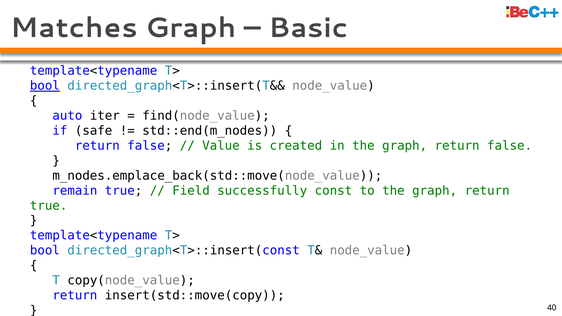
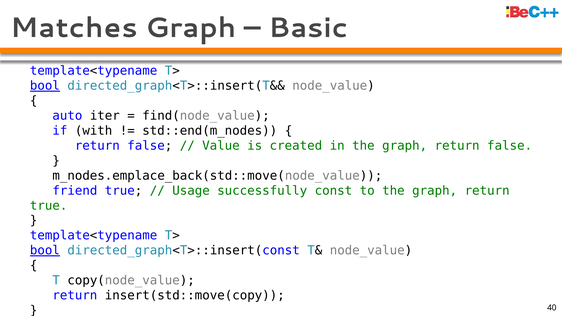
safe: safe -> with
remain: remain -> friend
Field: Field -> Usage
bool at (45, 251) underline: none -> present
